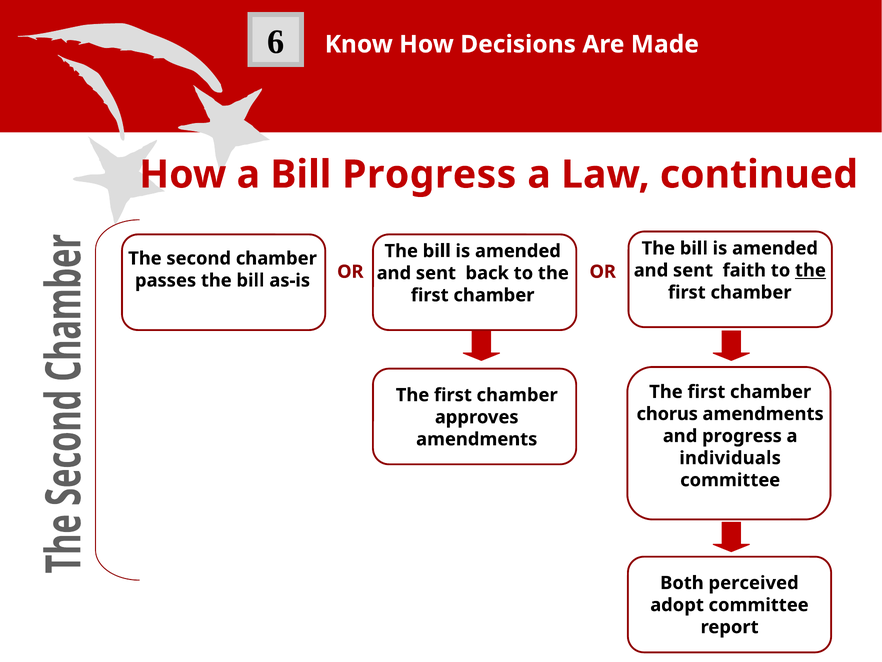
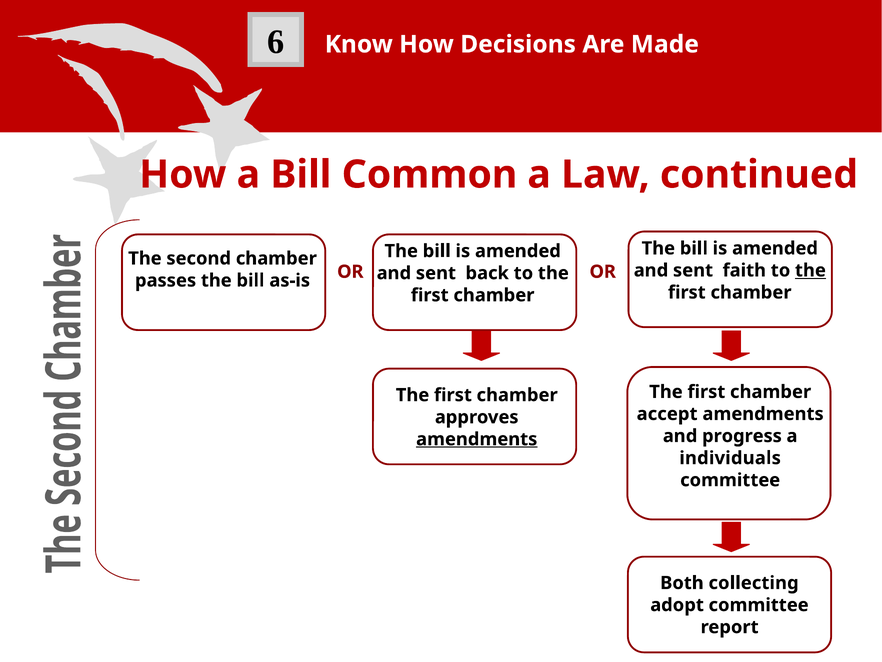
Bill Progress: Progress -> Common
chorus: chorus -> accept
amendments at (477, 439) underline: none -> present
perceived: perceived -> collecting
